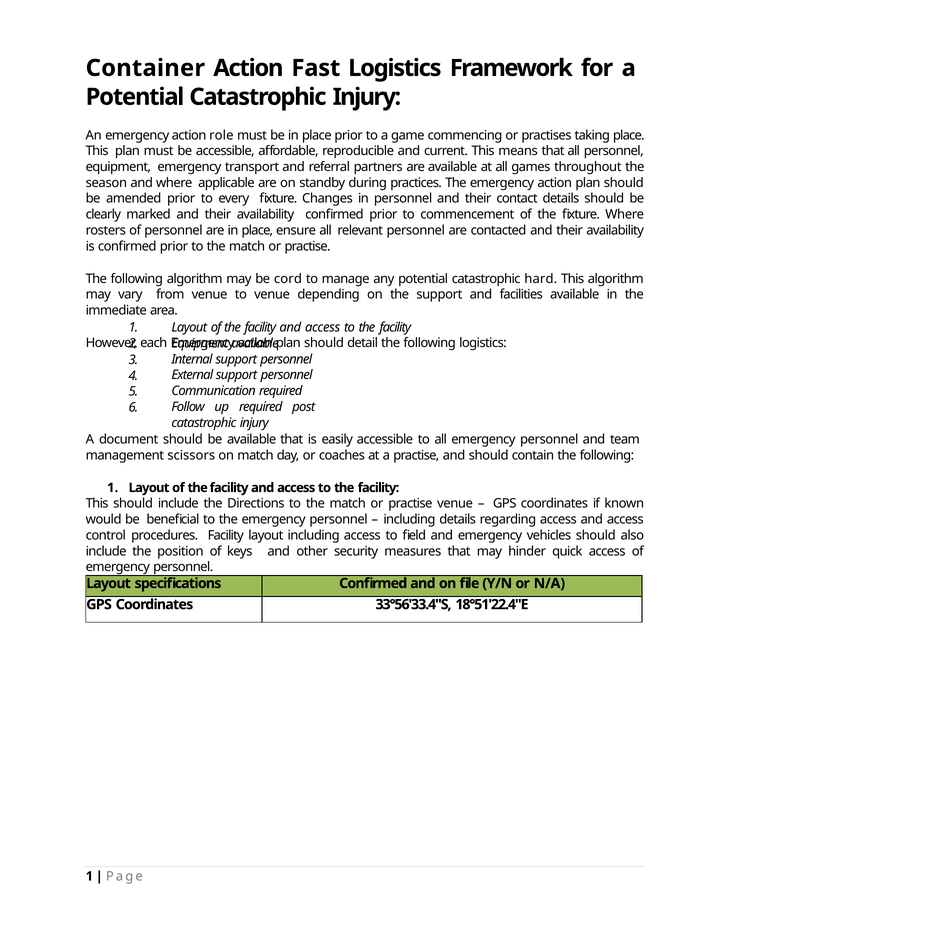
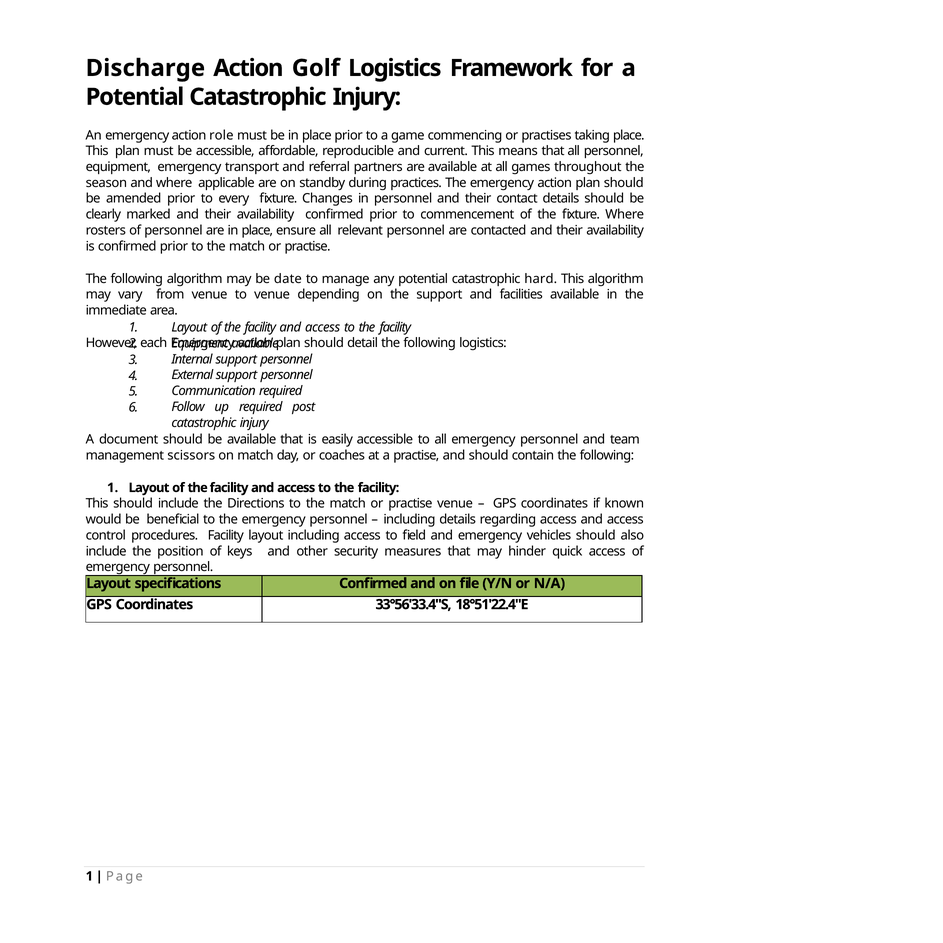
Container: Container -> Discharge
Fast: Fast -> Golf
cord: cord -> date
